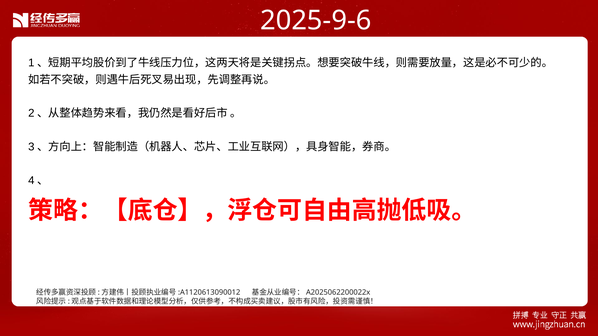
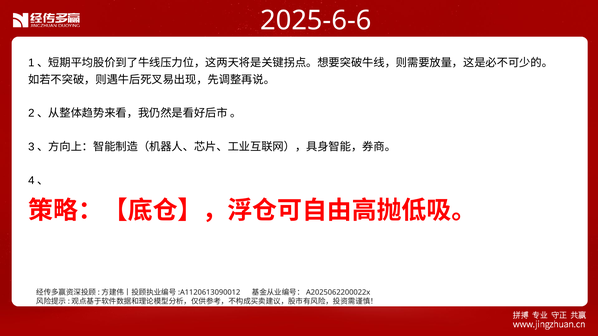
2025-9-6: 2025-9-6 -> 2025-6-6
